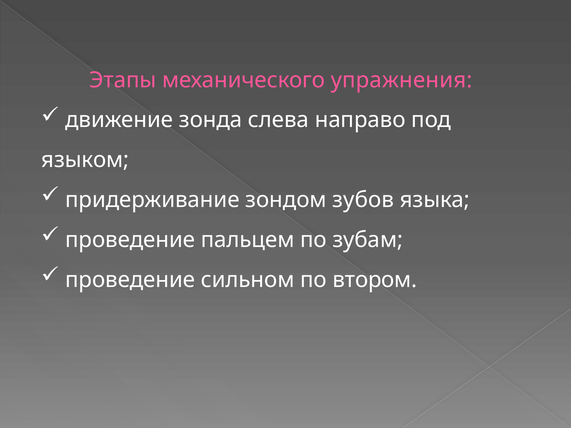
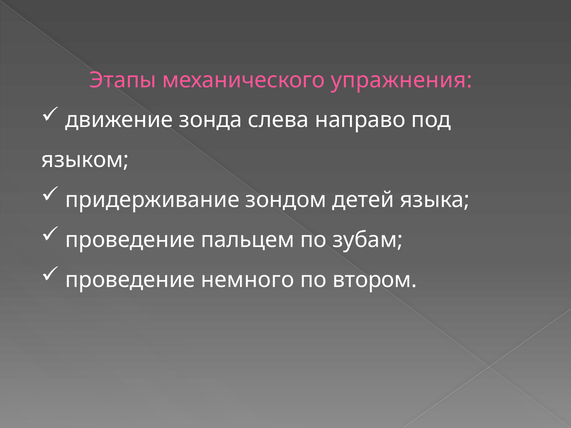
зубов: зубов -> детей
сильном: сильном -> немного
